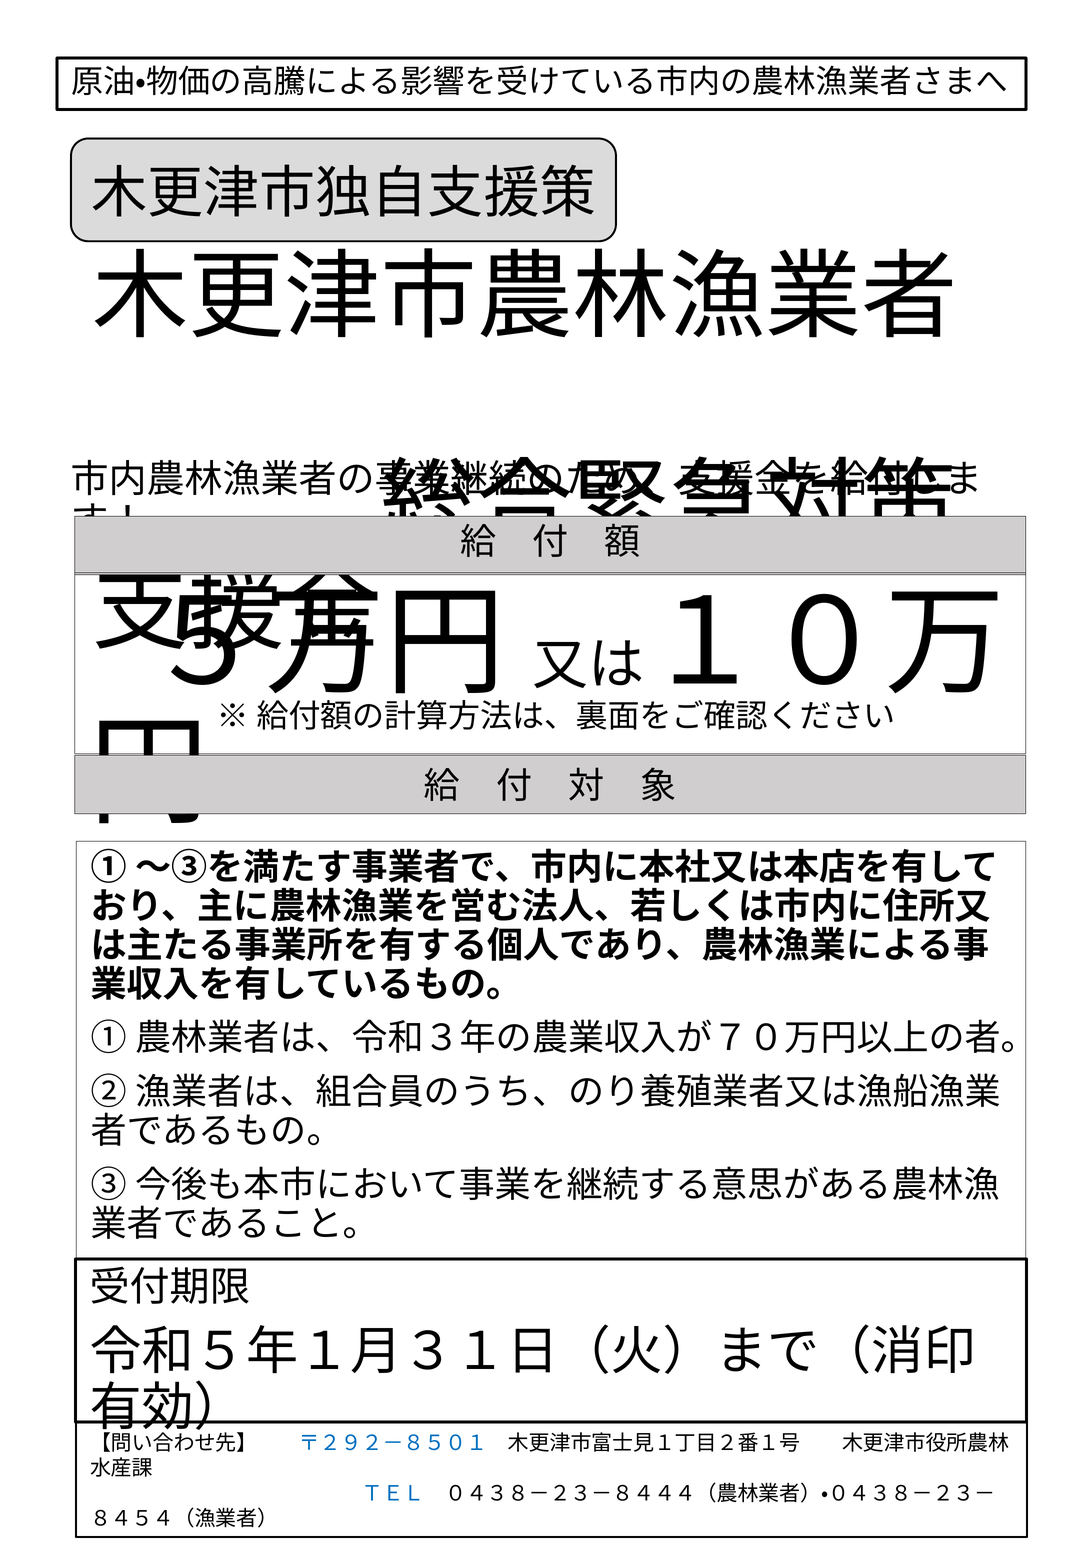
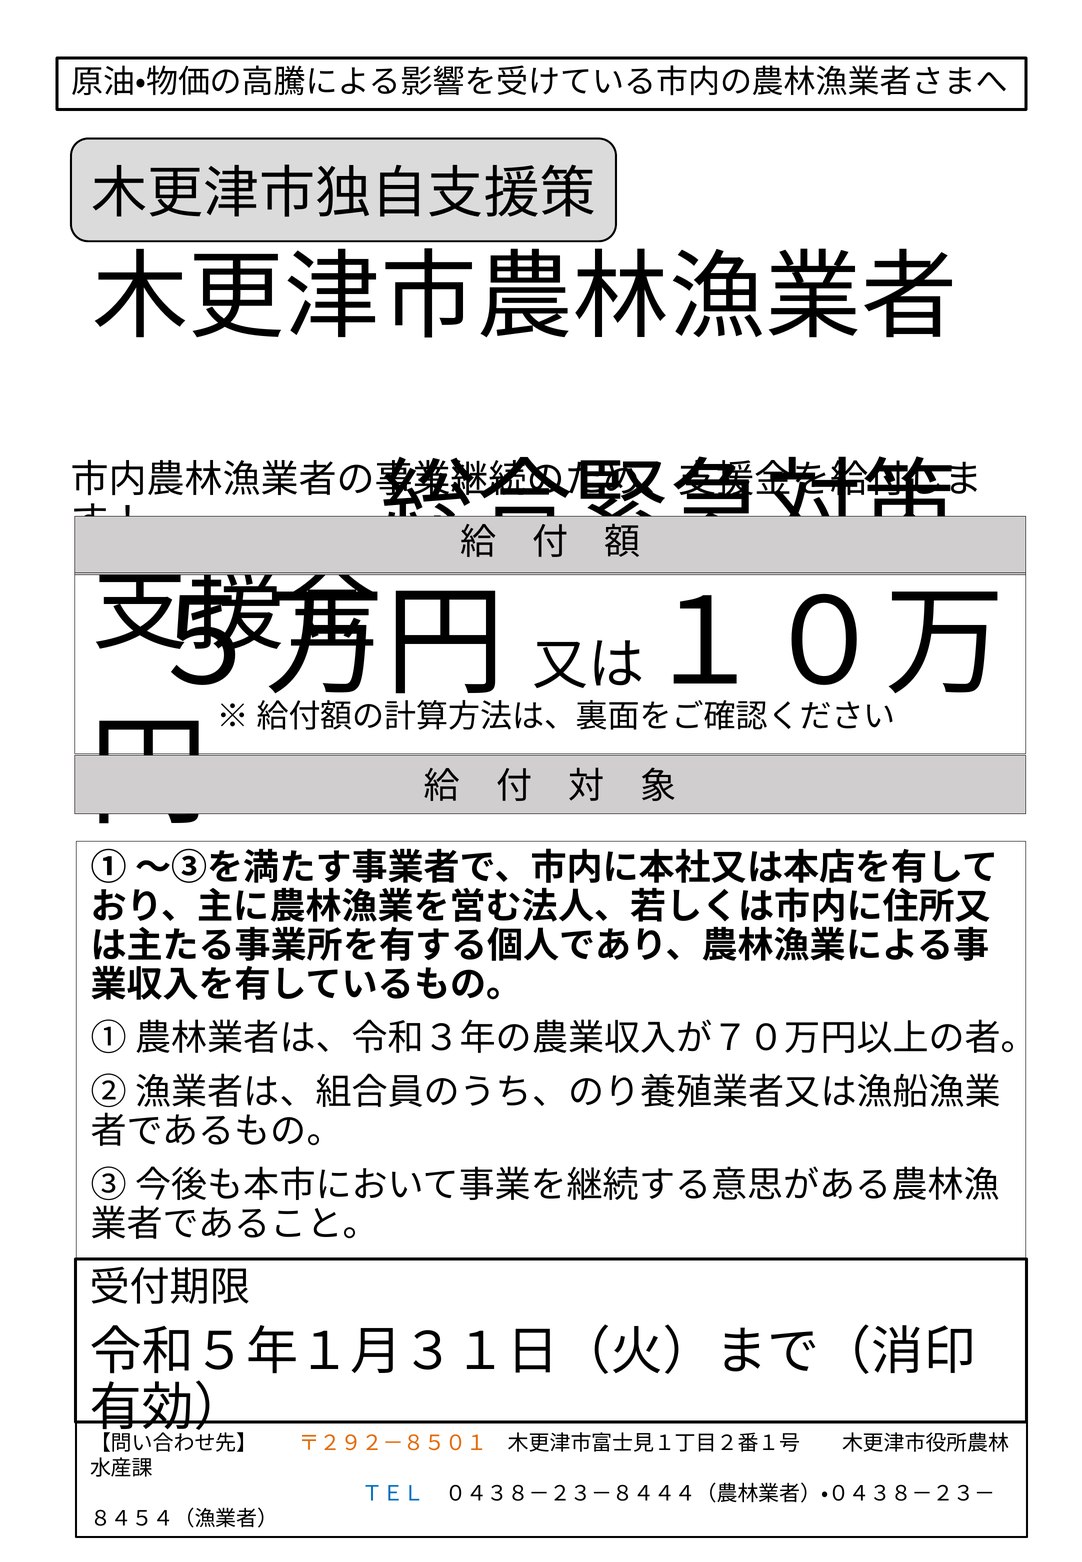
〒２９２－８５０１ colour: blue -> orange
